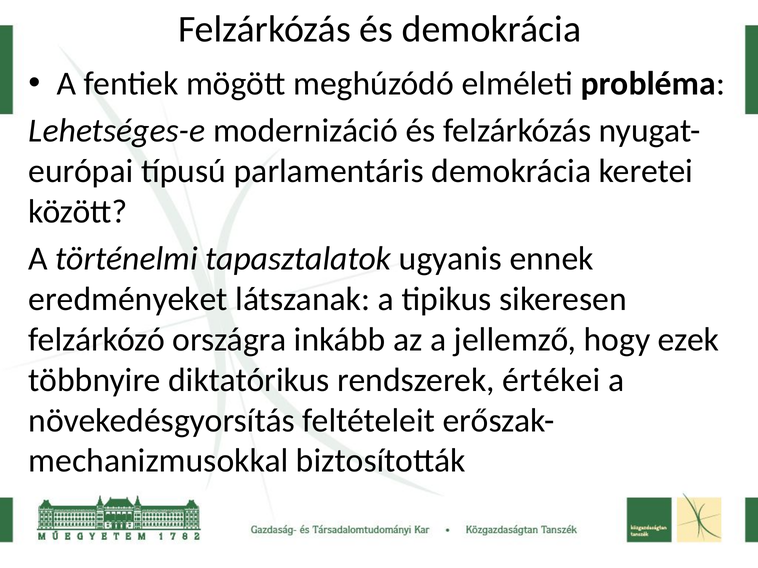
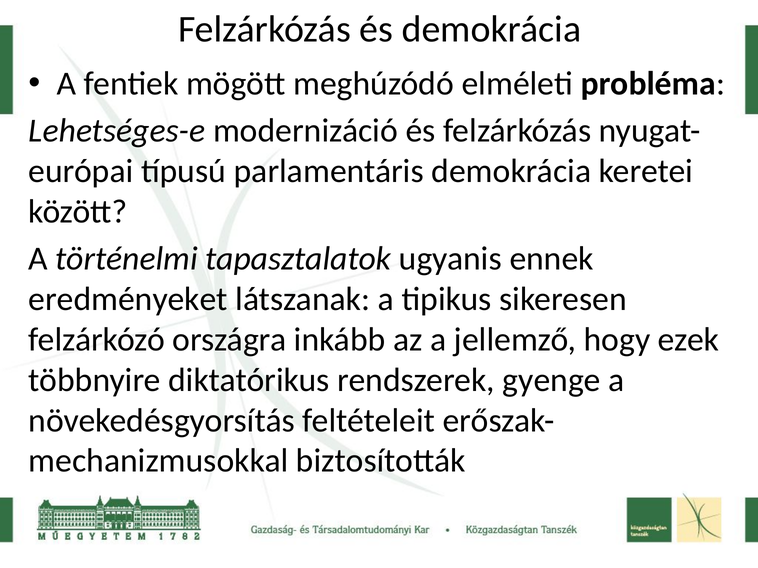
értékei: értékei -> gyenge
